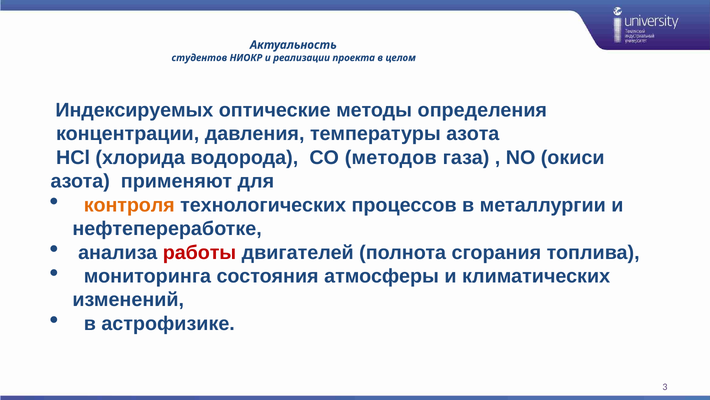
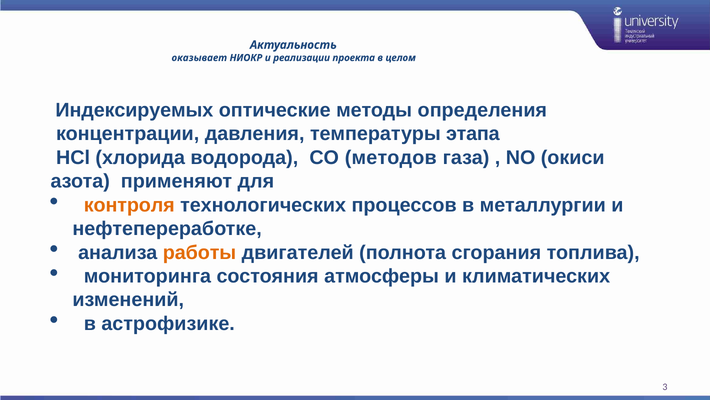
студентов: студентов -> оказывает
температуры азота: азота -> этапа
работы colour: red -> orange
